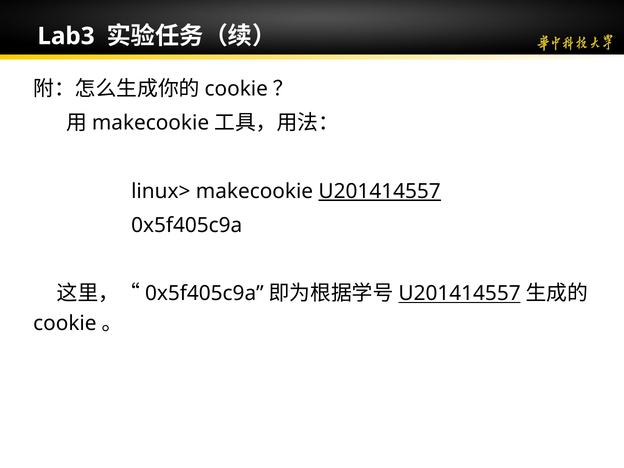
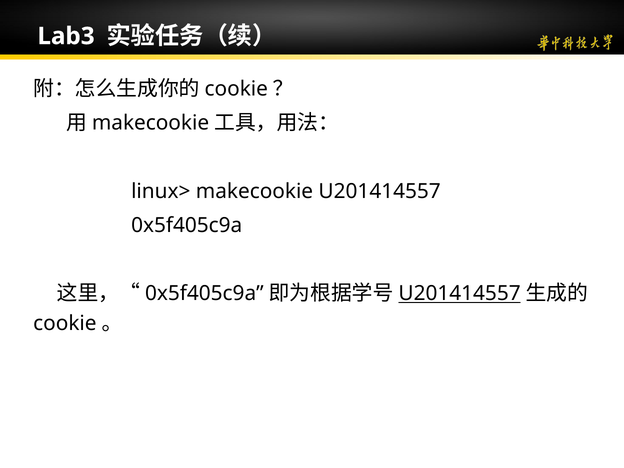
U201414557 at (380, 191) underline: present -> none
